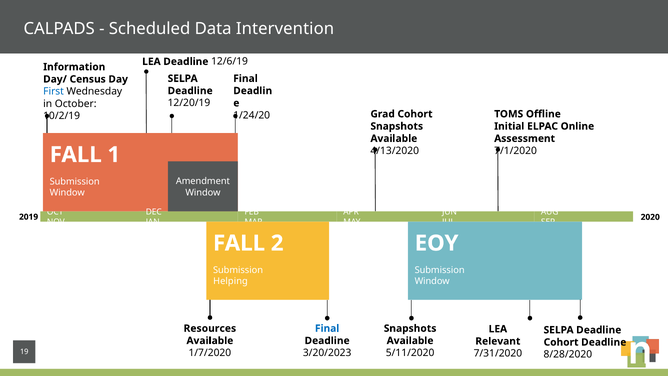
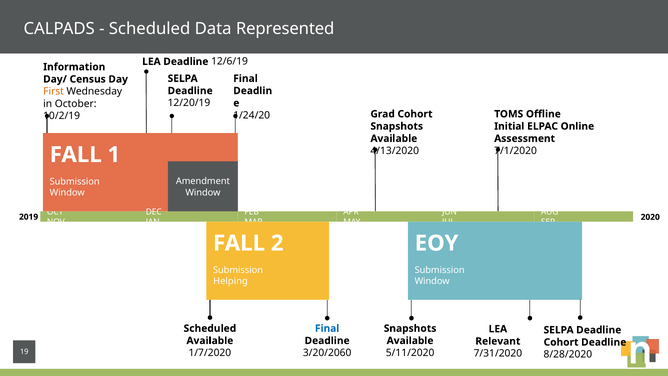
Intervention: Intervention -> Represented
First colour: blue -> orange
Resources at (210, 328): Resources -> Scheduled
3/20/2023: 3/20/2023 -> 3/20/2060
